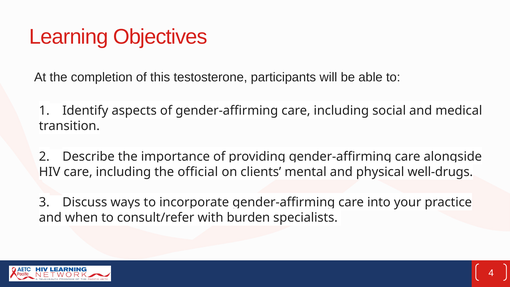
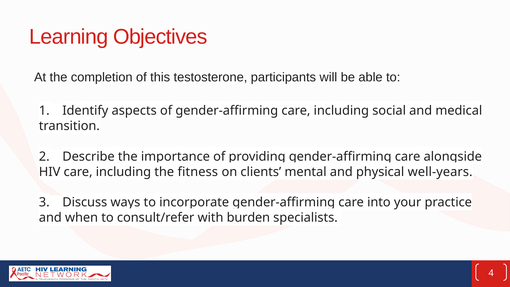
official: official -> fitness
well-drugs: well-drugs -> well-years
